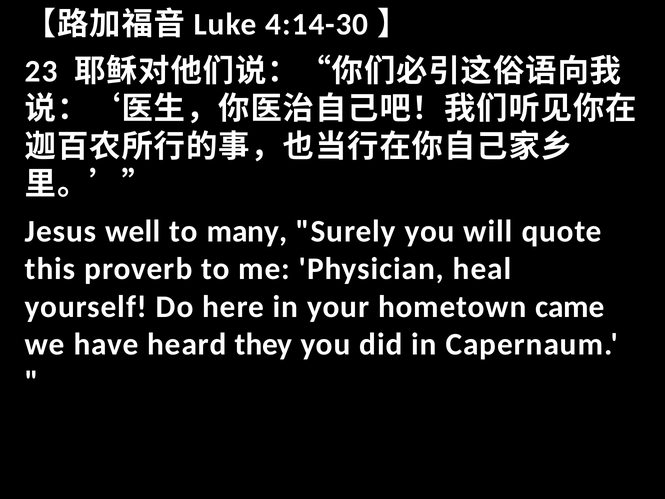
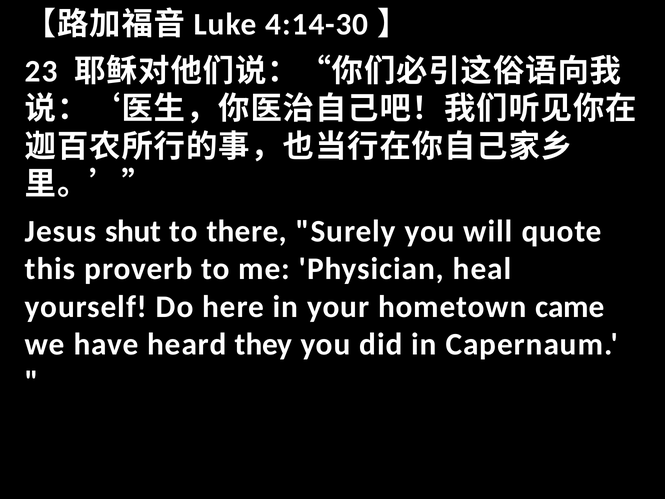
well: well -> shut
many: many -> there
